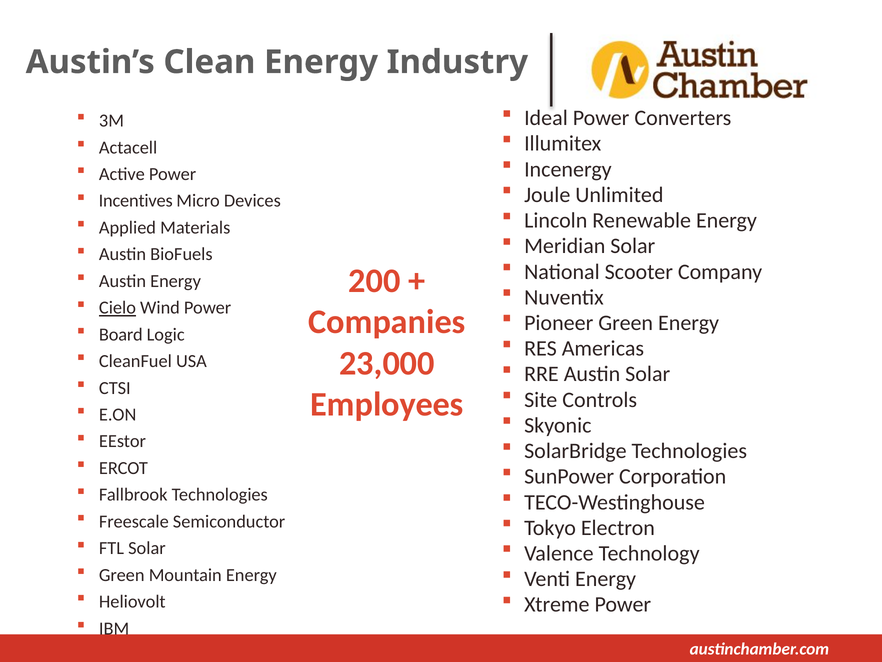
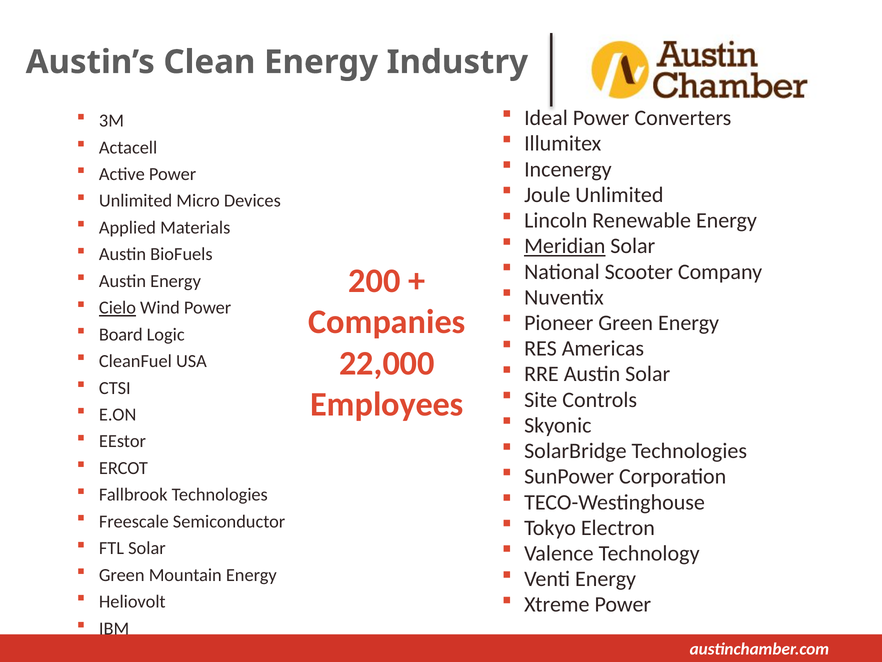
Incentives at (136, 201): Incentives -> Unlimited
Meridian underline: none -> present
23,000: 23,000 -> 22,000
